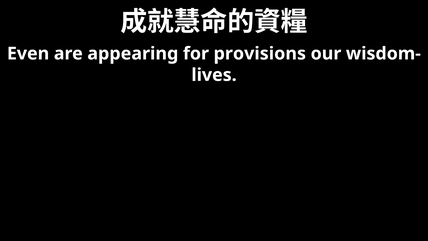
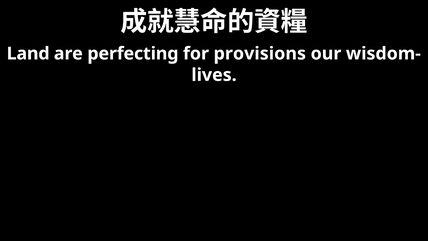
Even: Even -> Land
appearing: appearing -> perfecting
